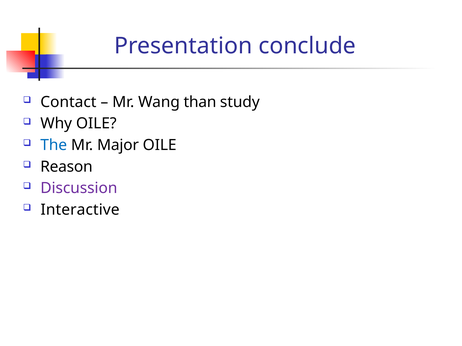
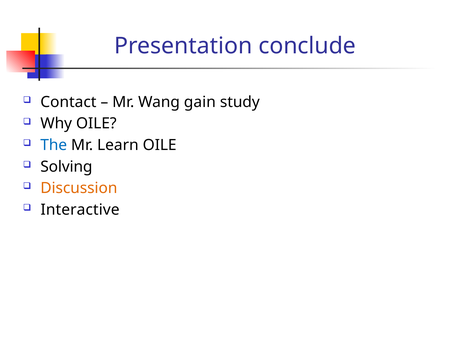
than: than -> gain
Major: Major -> Learn
Reason: Reason -> Solving
Discussion colour: purple -> orange
